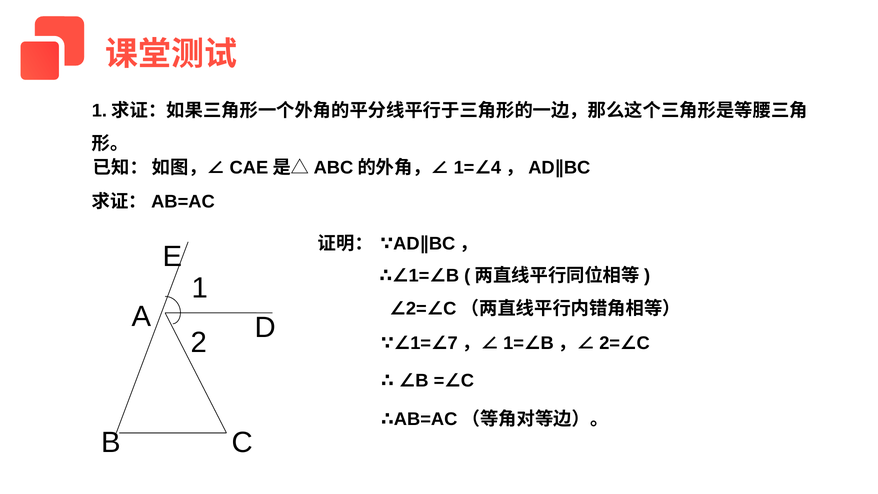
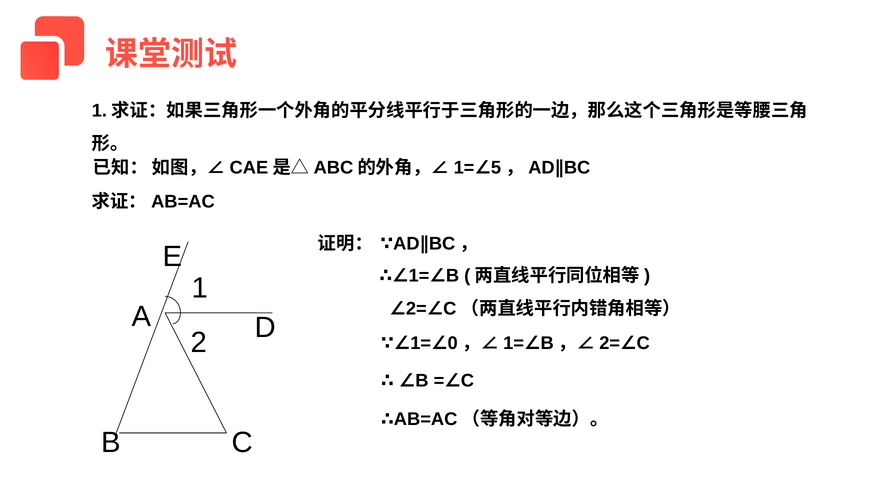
4: 4 -> 5
7: 7 -> 0
